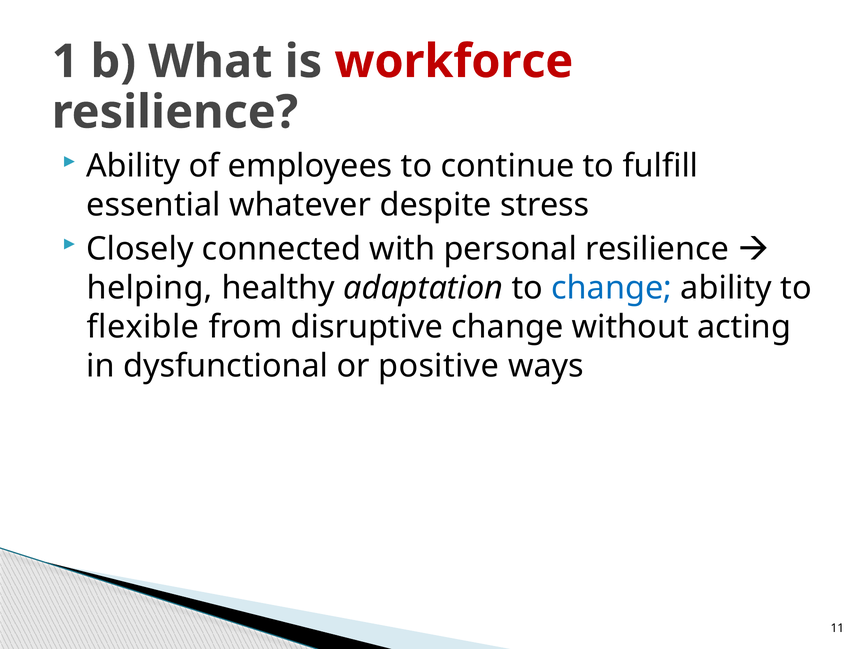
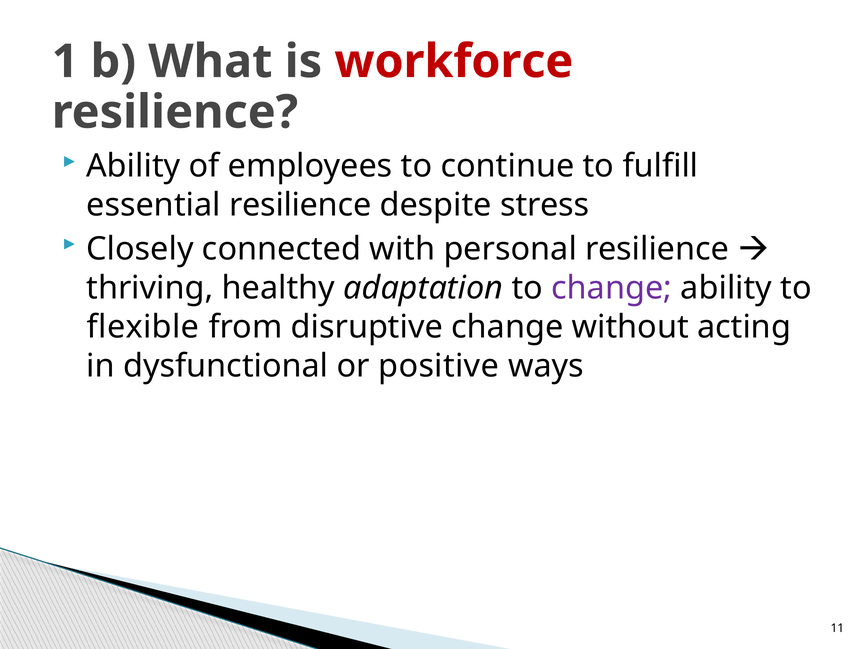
essential whatever: whatever -> resilience
helping: helping -> thriving
change at (612, 288) colour: blue -> purple
